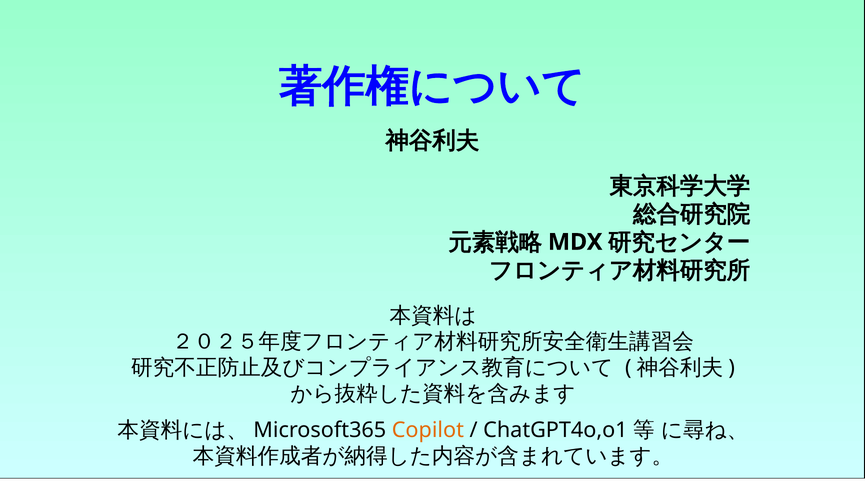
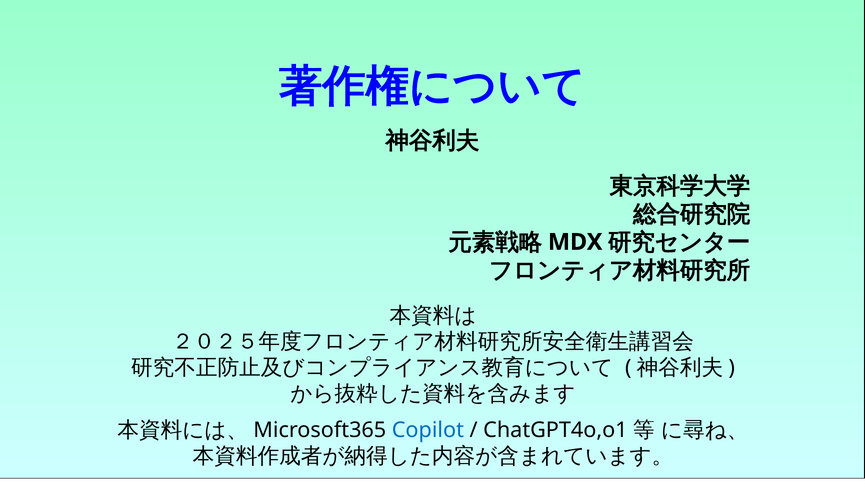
Copilot colour: orange -> blue
